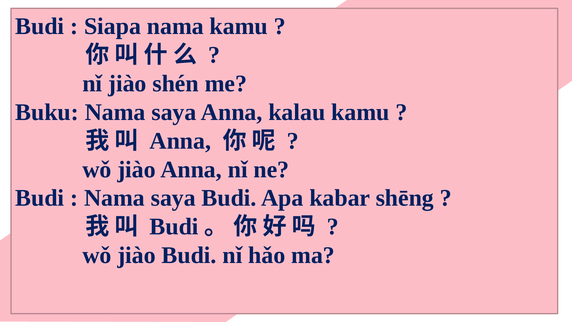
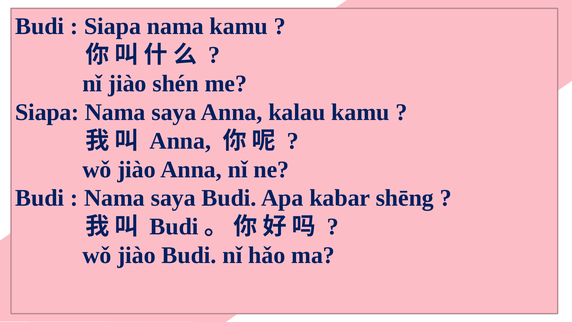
Buku at (47, 112): Buku -> Siapa
